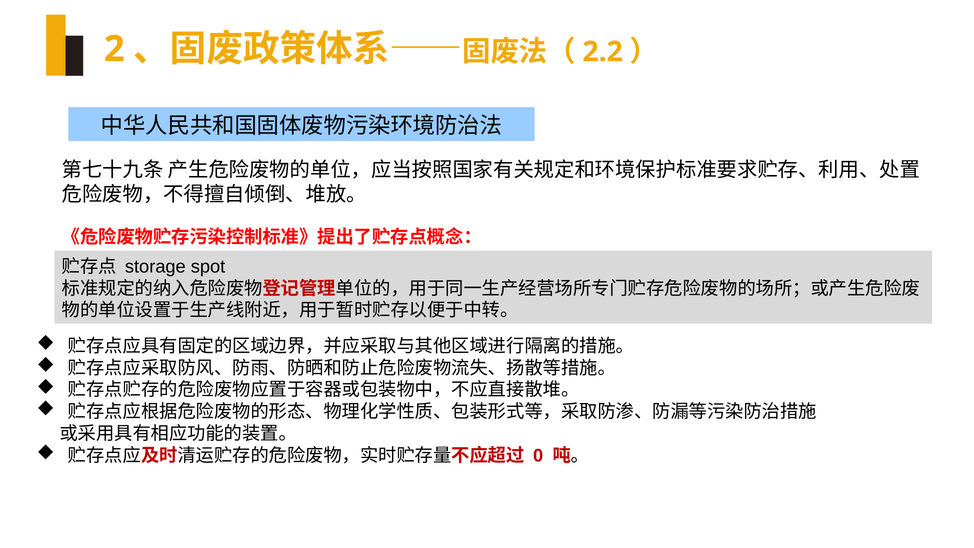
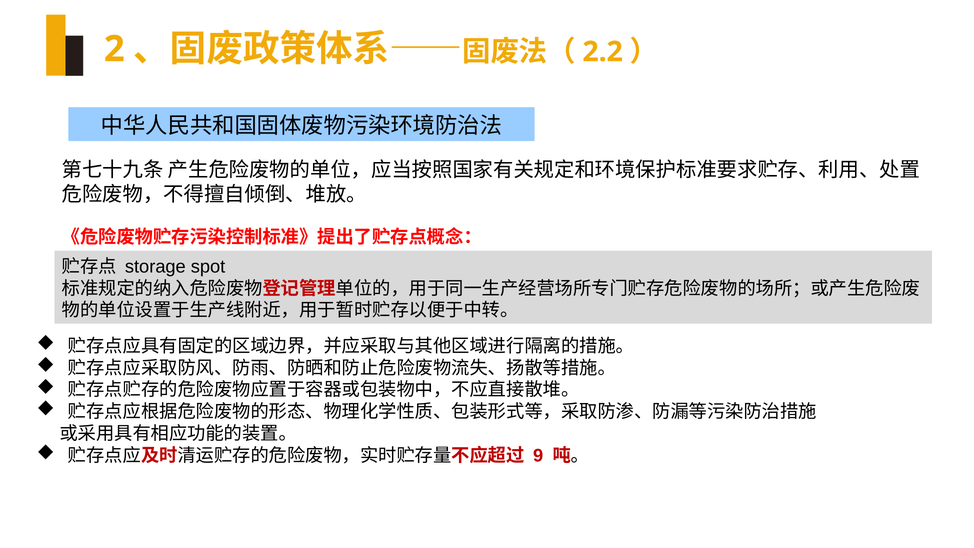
0: 0 -> 9
